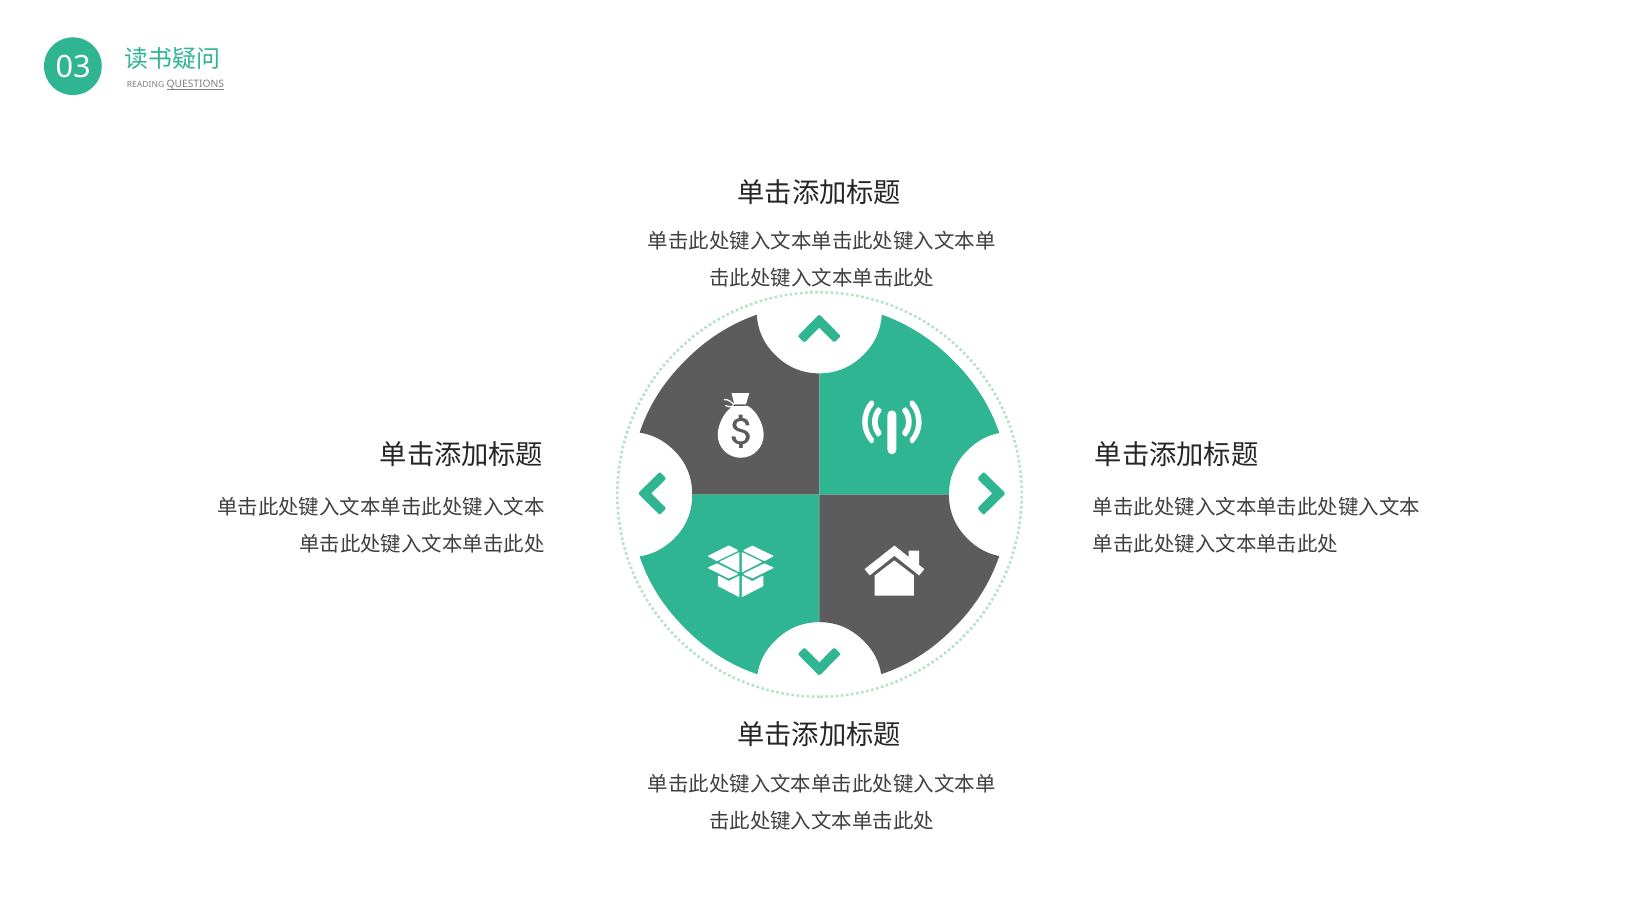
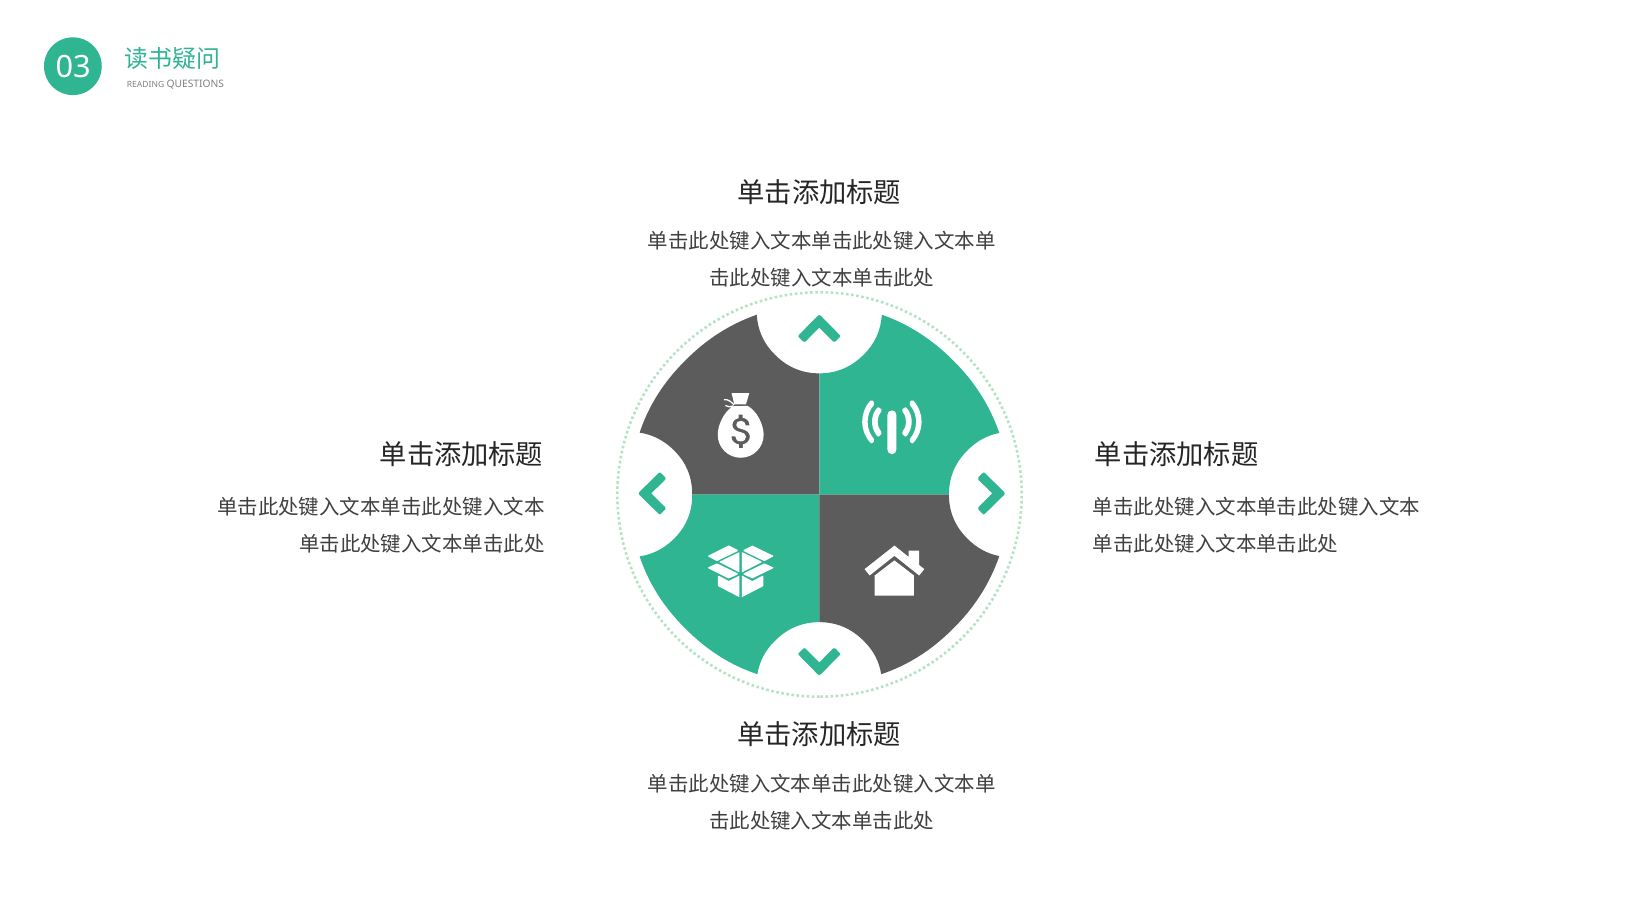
QUESTIONS underline: present -> none
